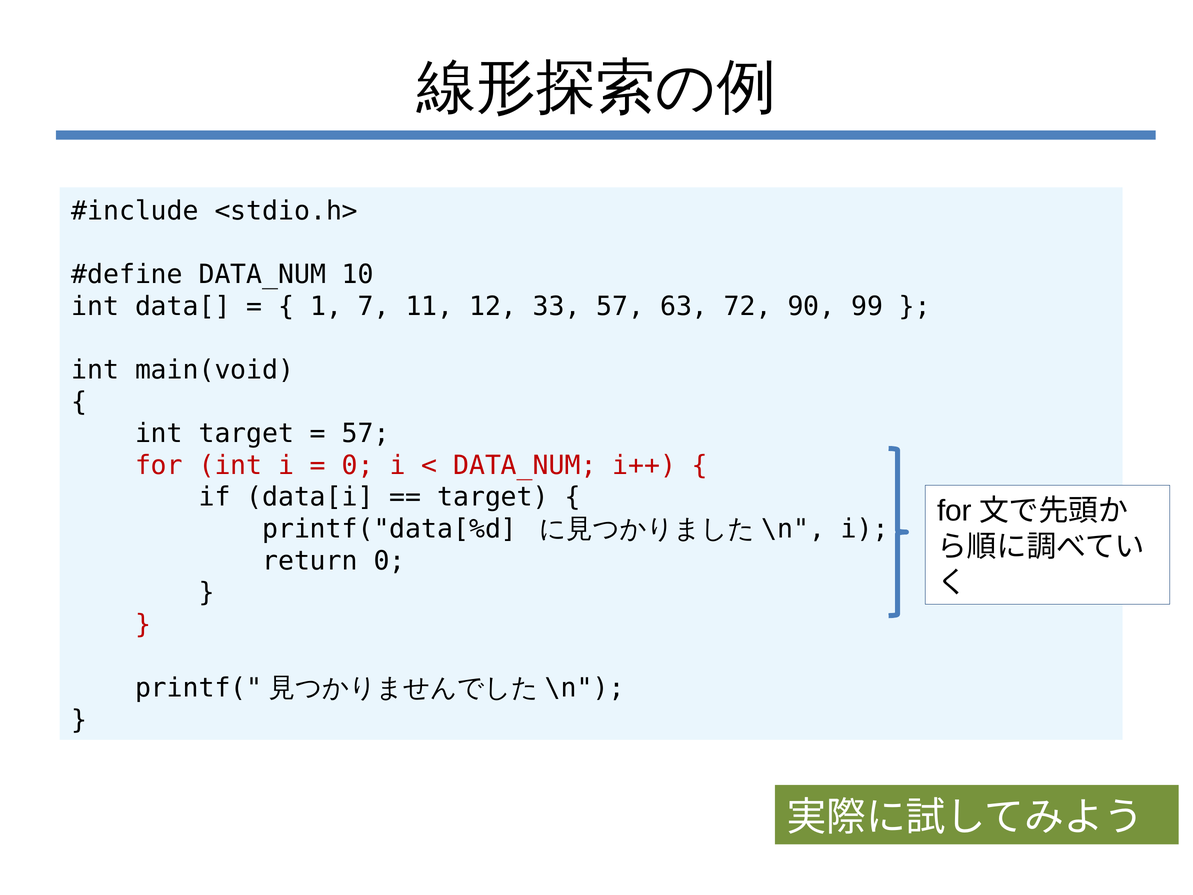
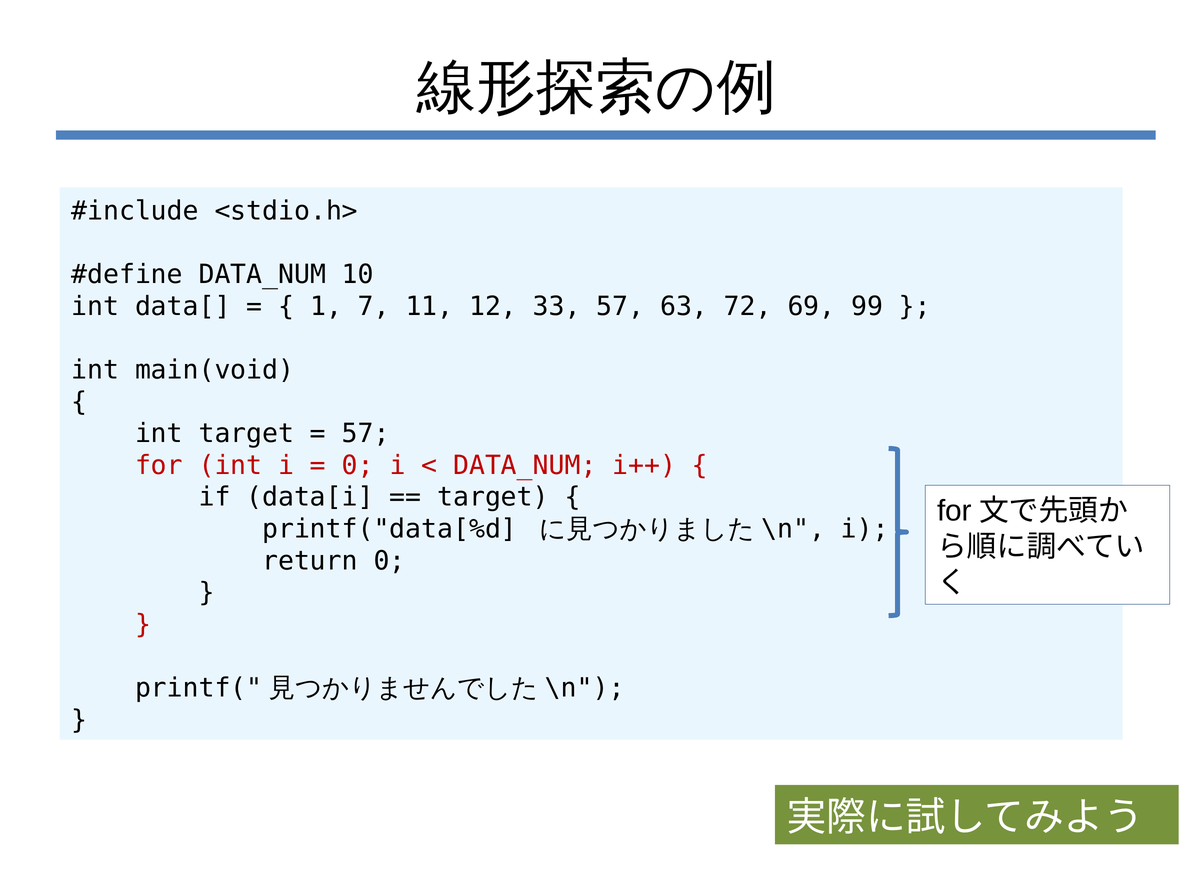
90: 90 -> 69
